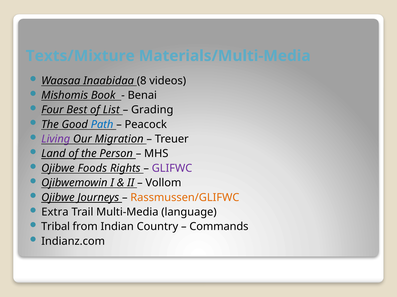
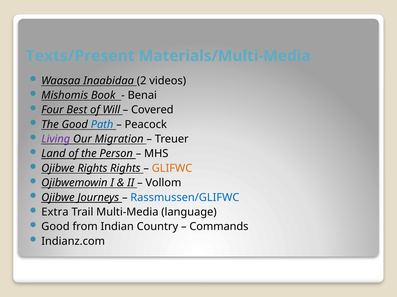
Texts/Mixture: Texts/Mixture -> Texts/Present
8: 8 -> 2
List: List -> Will
Grading: Grading -> Covered
Ojibwe Foods: Foods -> Rights
GLIFWC colour: purple -> orange
Rassmussen/GLIFWC colour: orange -> blue
Tribal at (56, 227): Tribal -> Good
